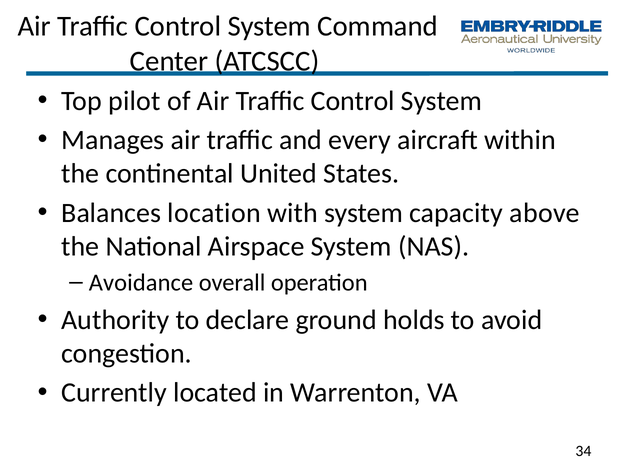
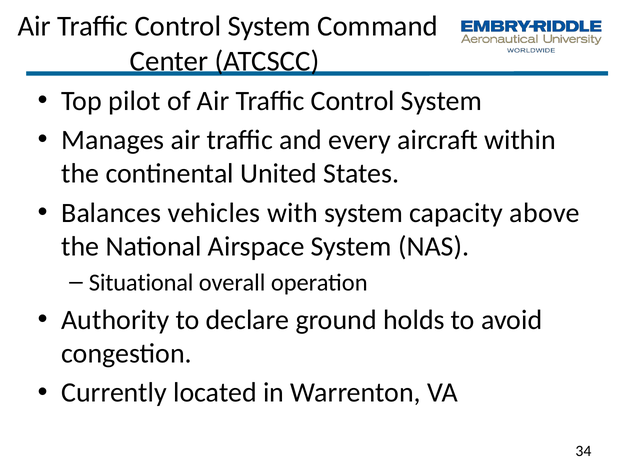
location: location -> vehicles
Avoidance: Avoidance -> Situational
